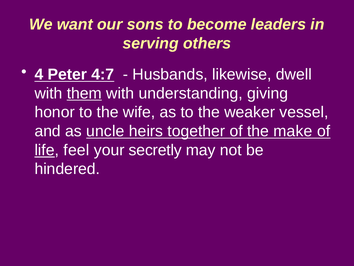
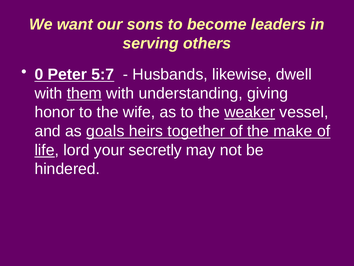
4: 4 -> 0
4:7: 4:7 -> 5:7
weaker underline: none -> present
uncle: uncle -> goals
feel: feel -> lord
